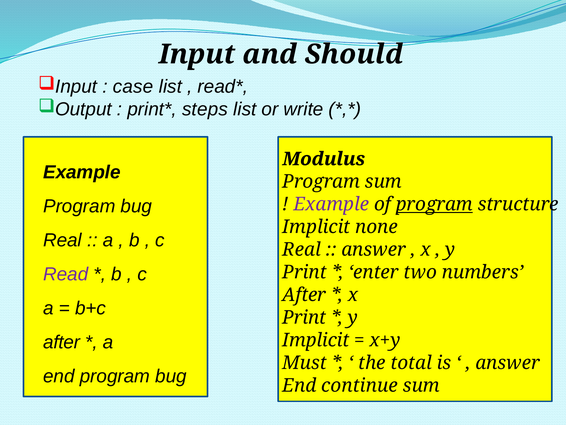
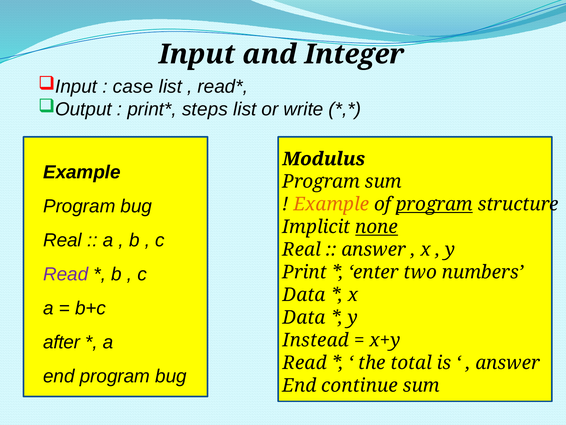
Should: Should -> Integer
Example at (331, 204) colour: purple -> orange
none underline: none -> present
After at (304, 295): After -> Data
Print at (304, 317): Print -> Data
Implicit at (316, 340): Implicit -> Instead
Must at (305, 363): Must -> Read
